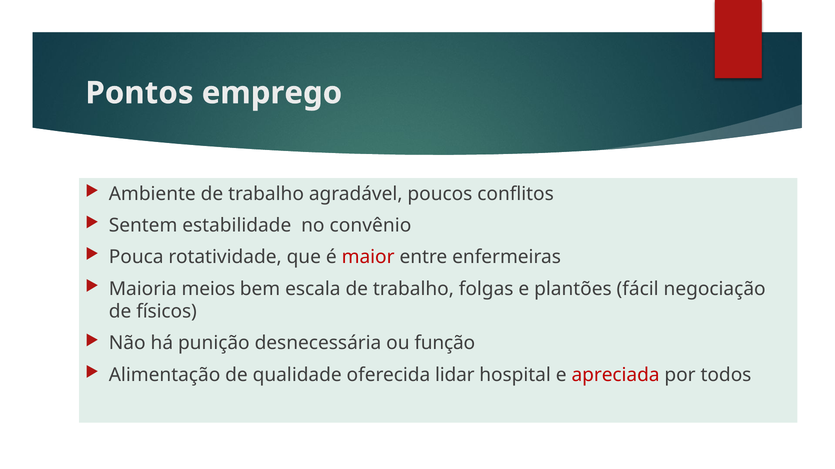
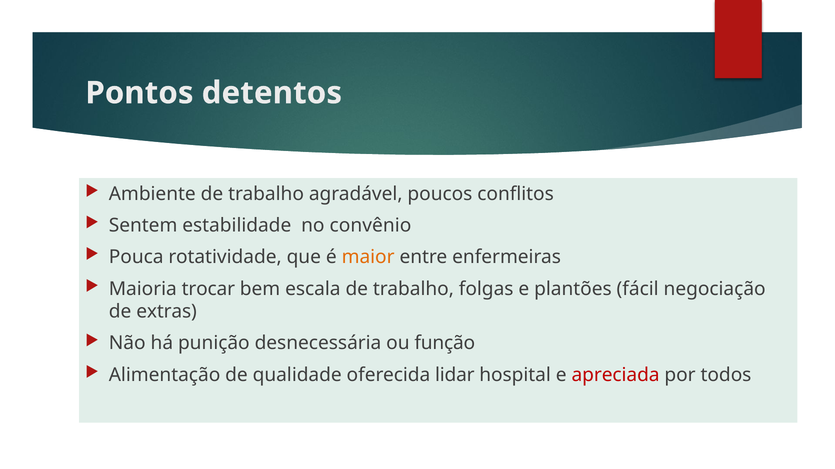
emprego: emprego -> detentos
maior colour: red -> orange
meios: meios -> trocar
físicos: físicos -> extras
